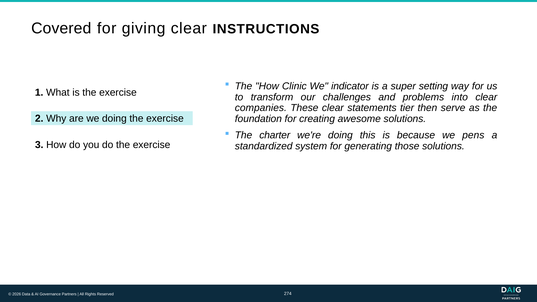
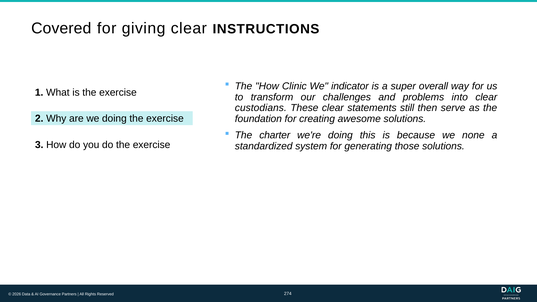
setting: setting -> overall
companies: companies -> custodians
tier: tier -> still
pens: pens -> none
